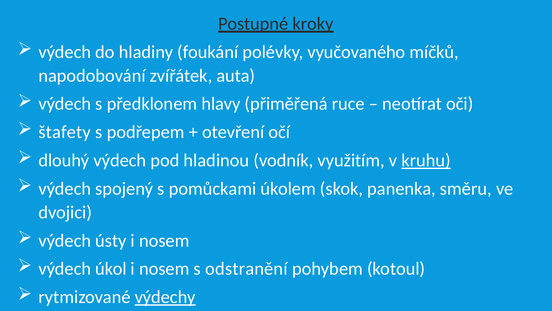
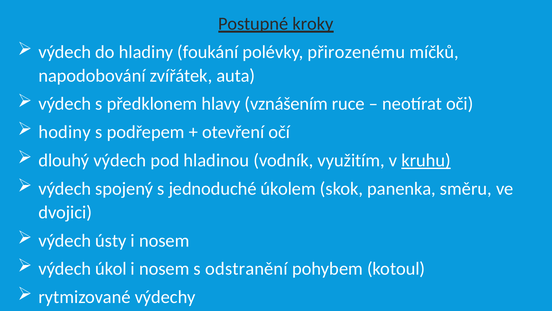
vyučovaného: vyučovaného -> přirozenému
přiměřená: přiměřená -> vznášením
štafety: štafety -> hodiny
pomůckami: pomůckami -> jednoduché
výdechy underline: present -> none
